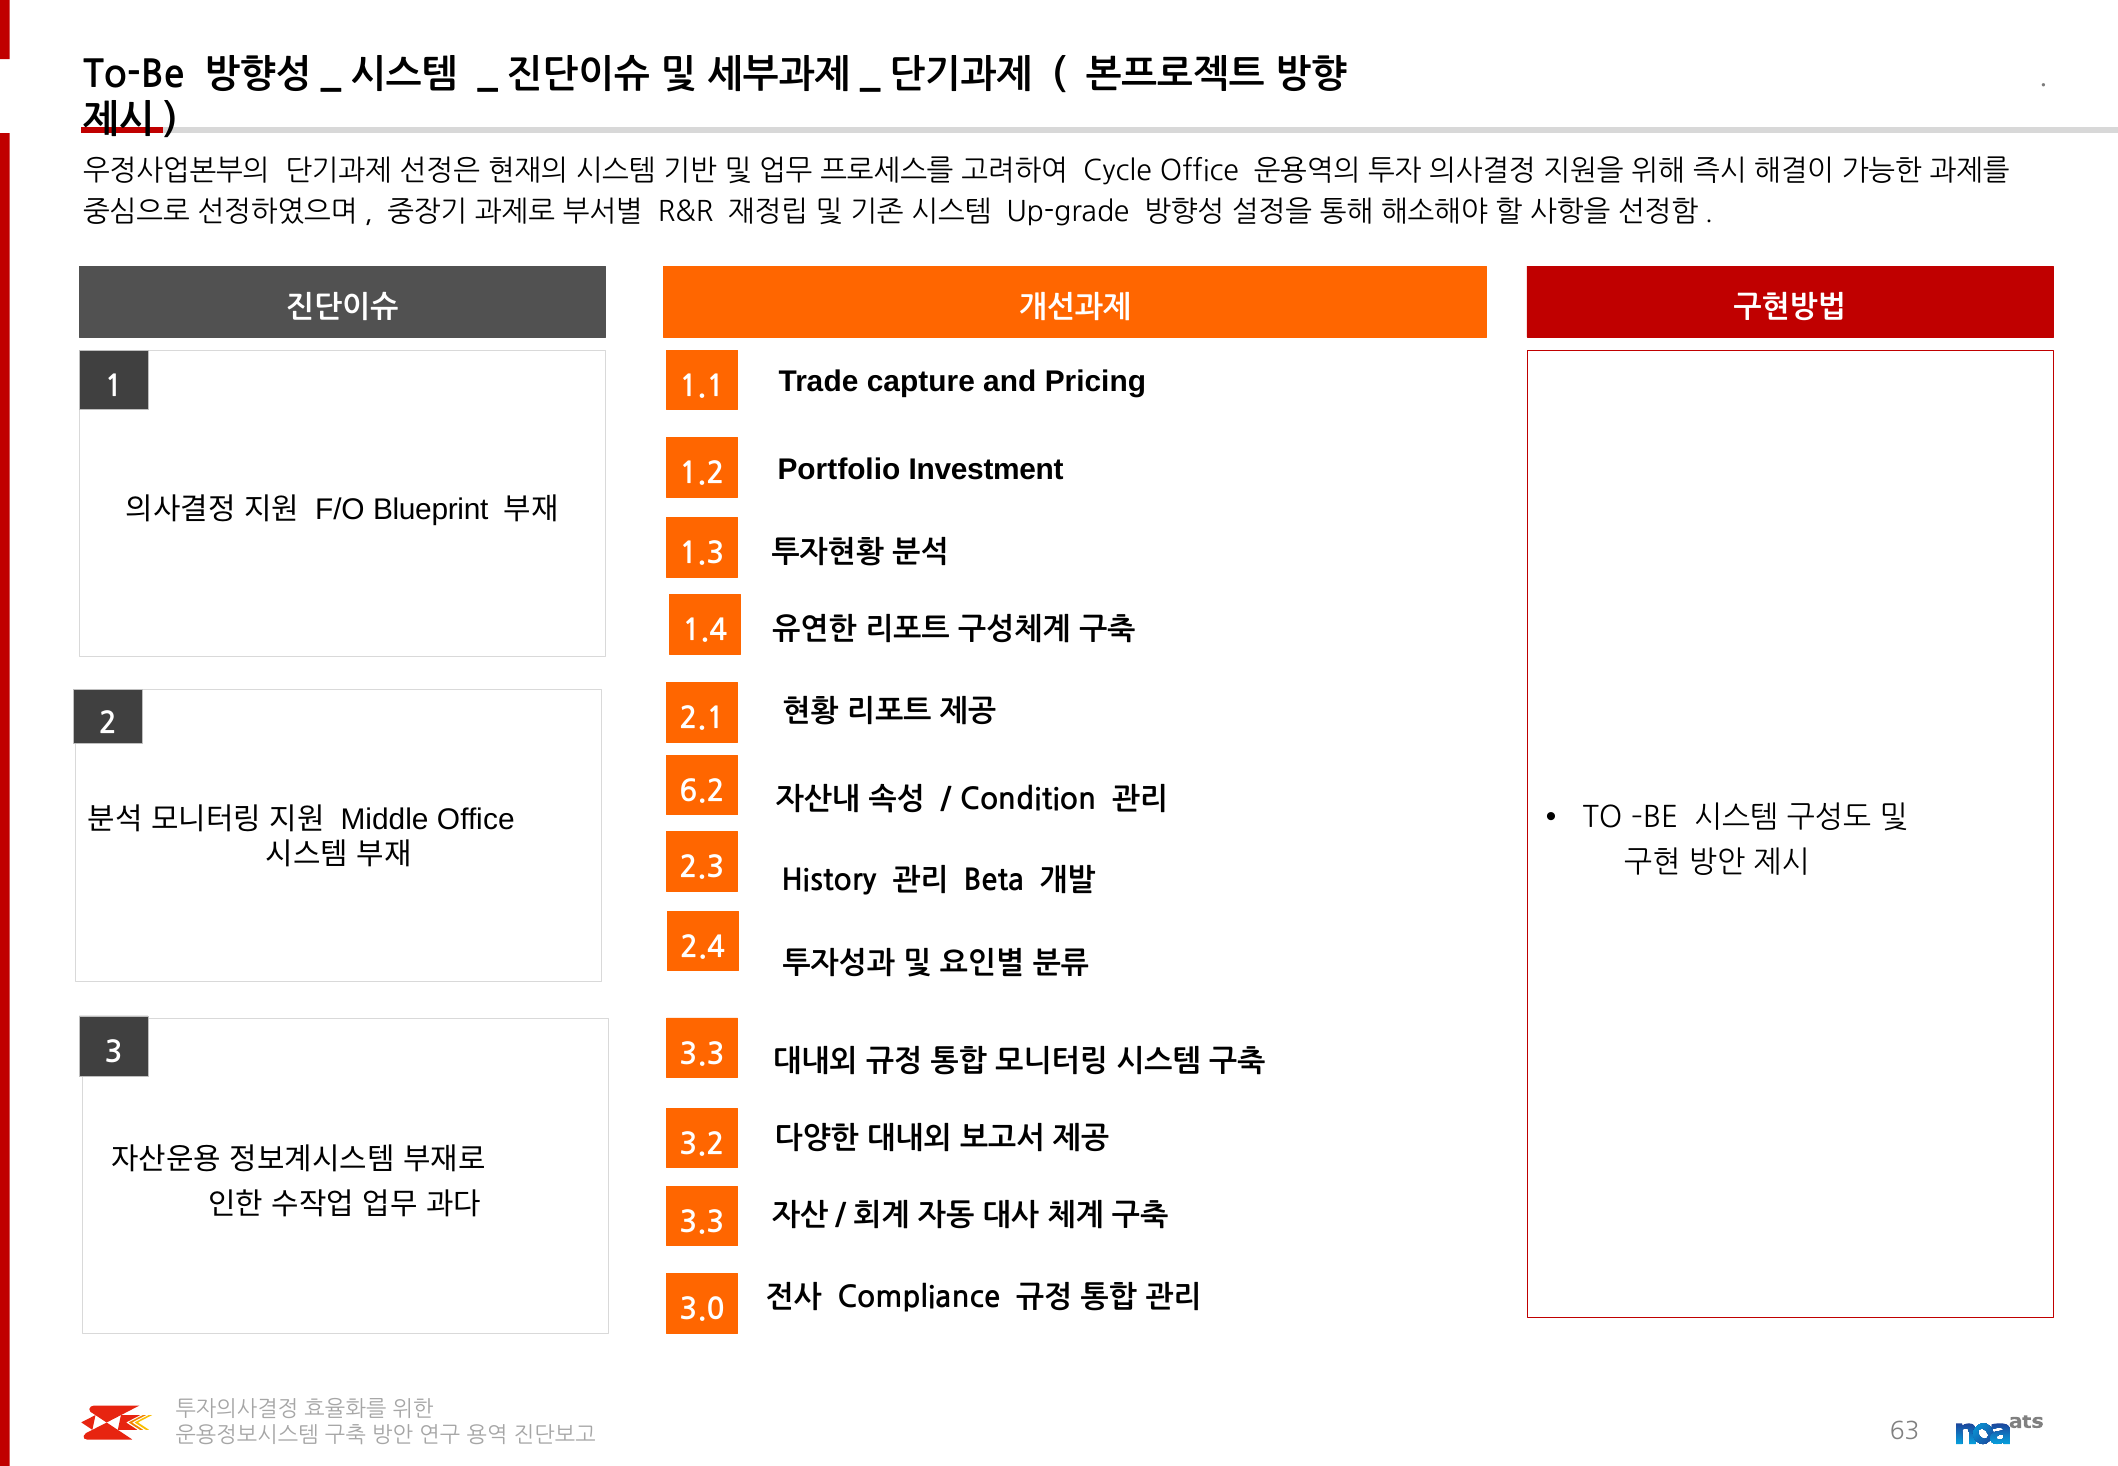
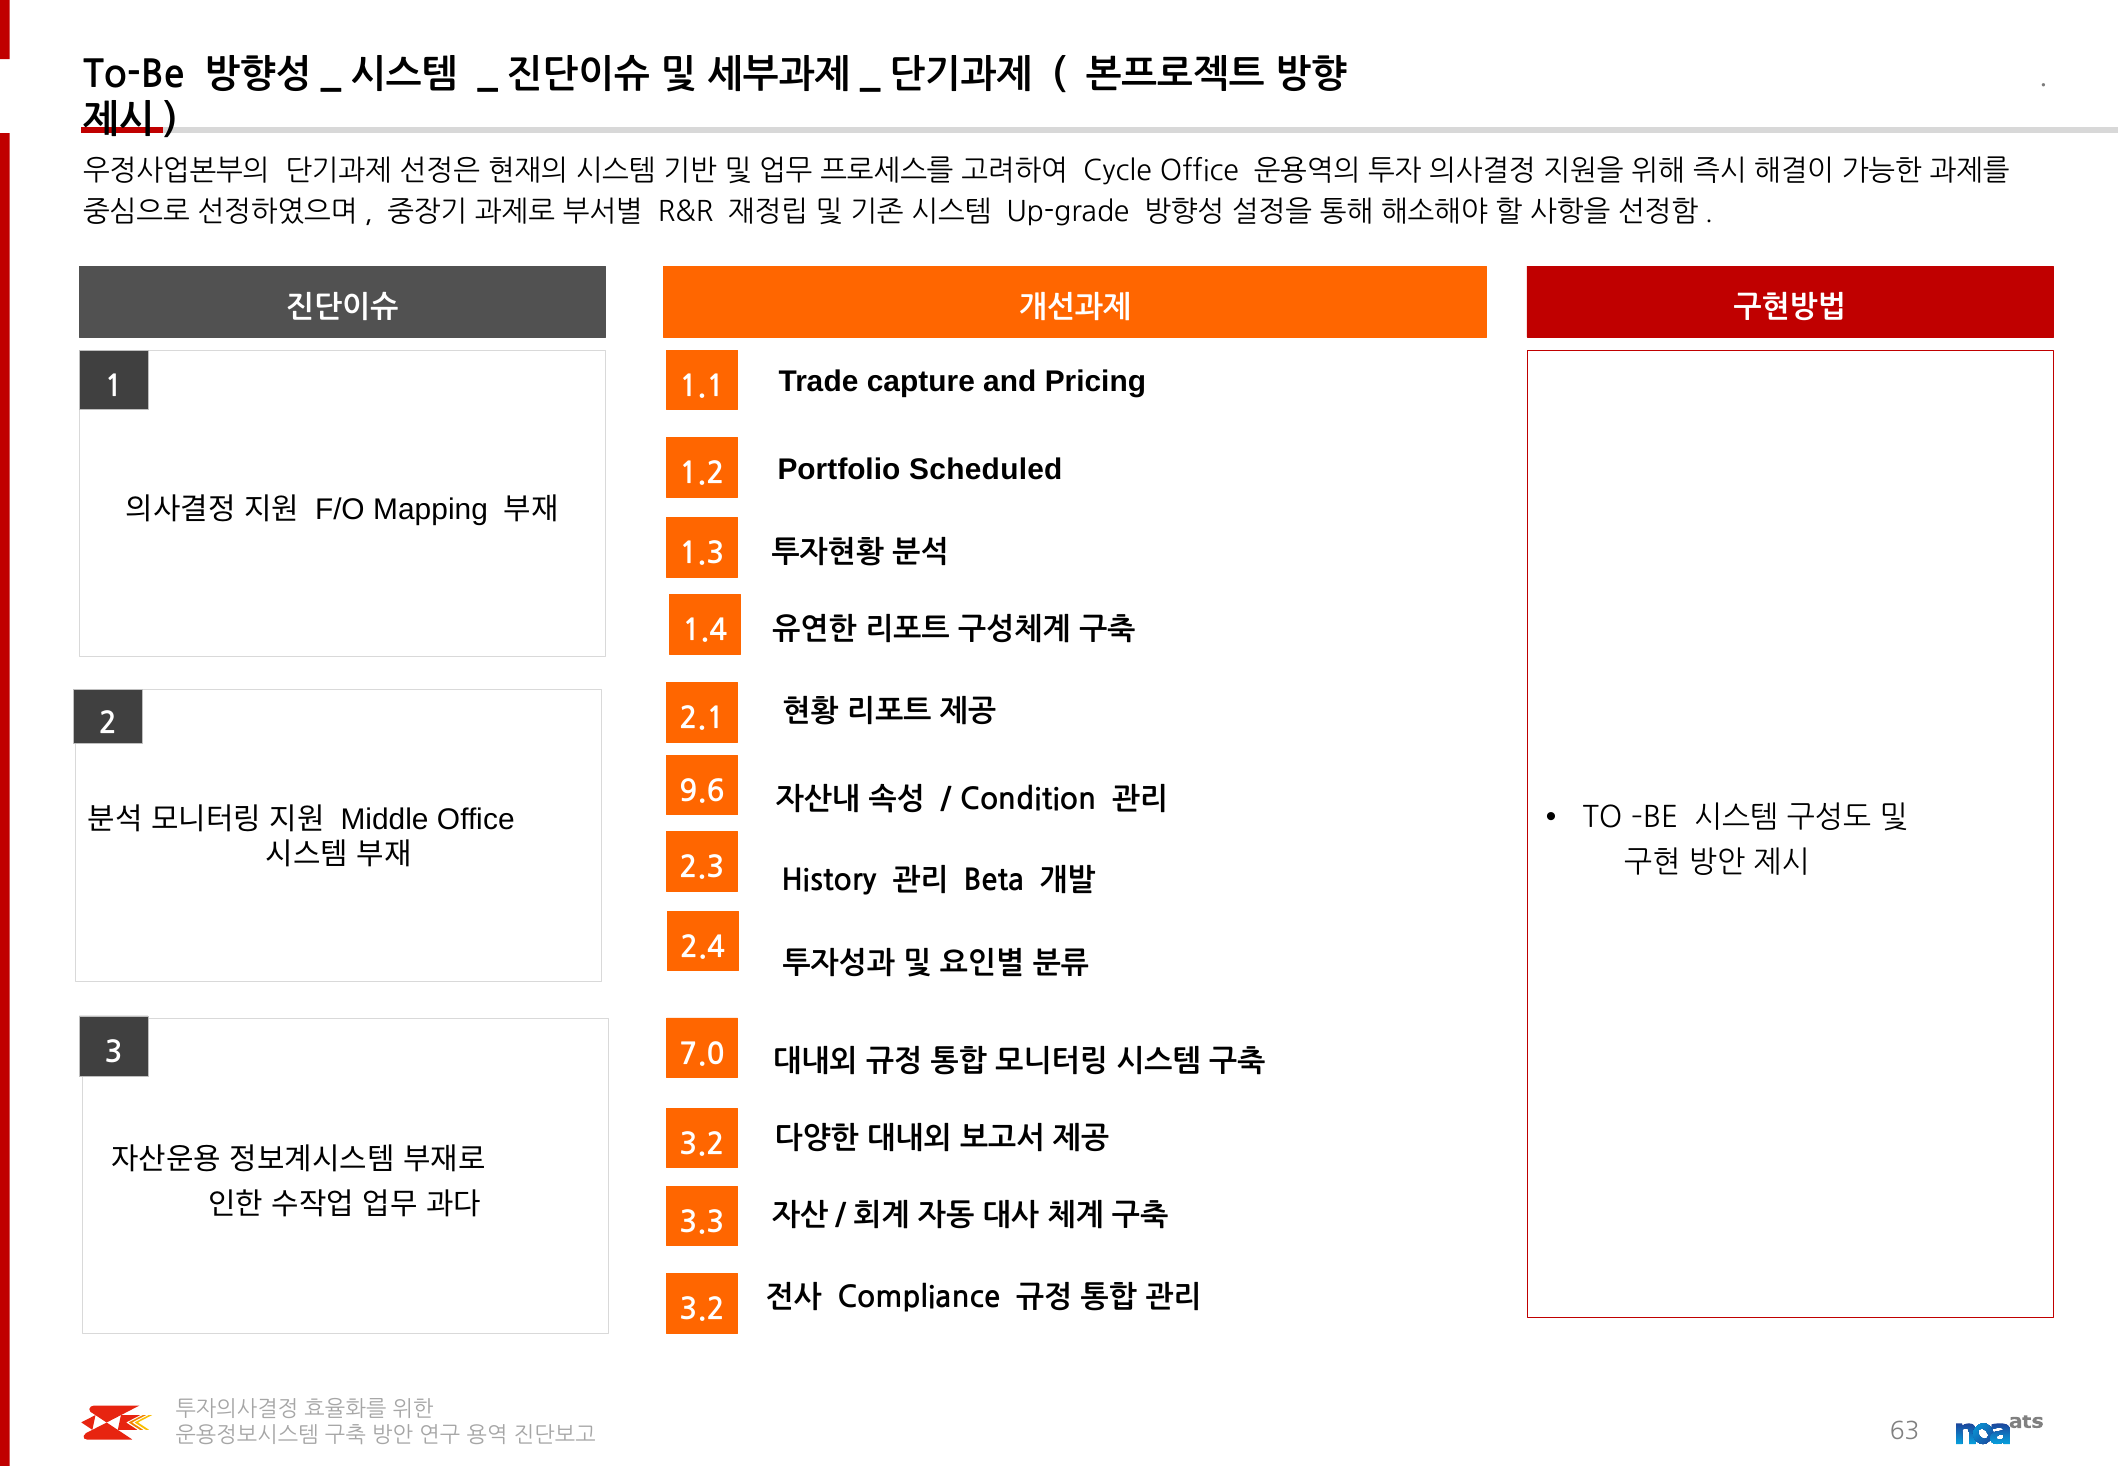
Investment: Investment -> Scheduled
Blueprint: Blueprint -> Mapping
6.2: 6.2 -> 9.6
3.3 at (702, 1054): 3.3 -> 7.0
3.0 at (702, 1310): 3.0 -> 3.2
